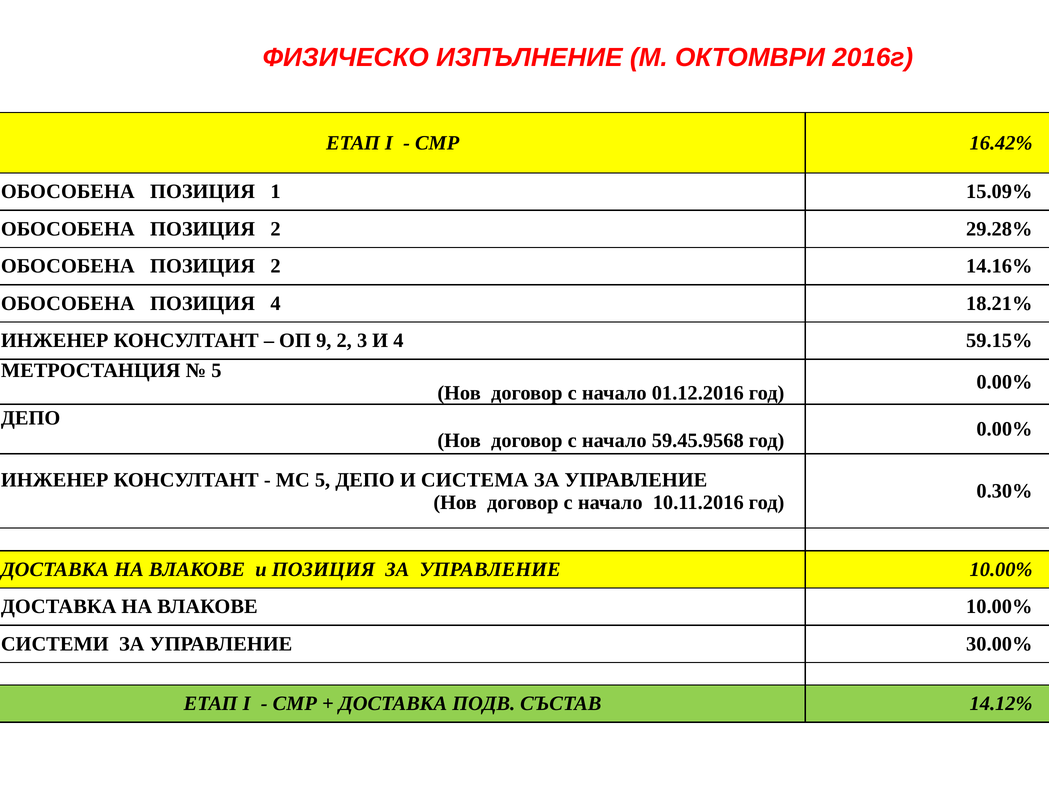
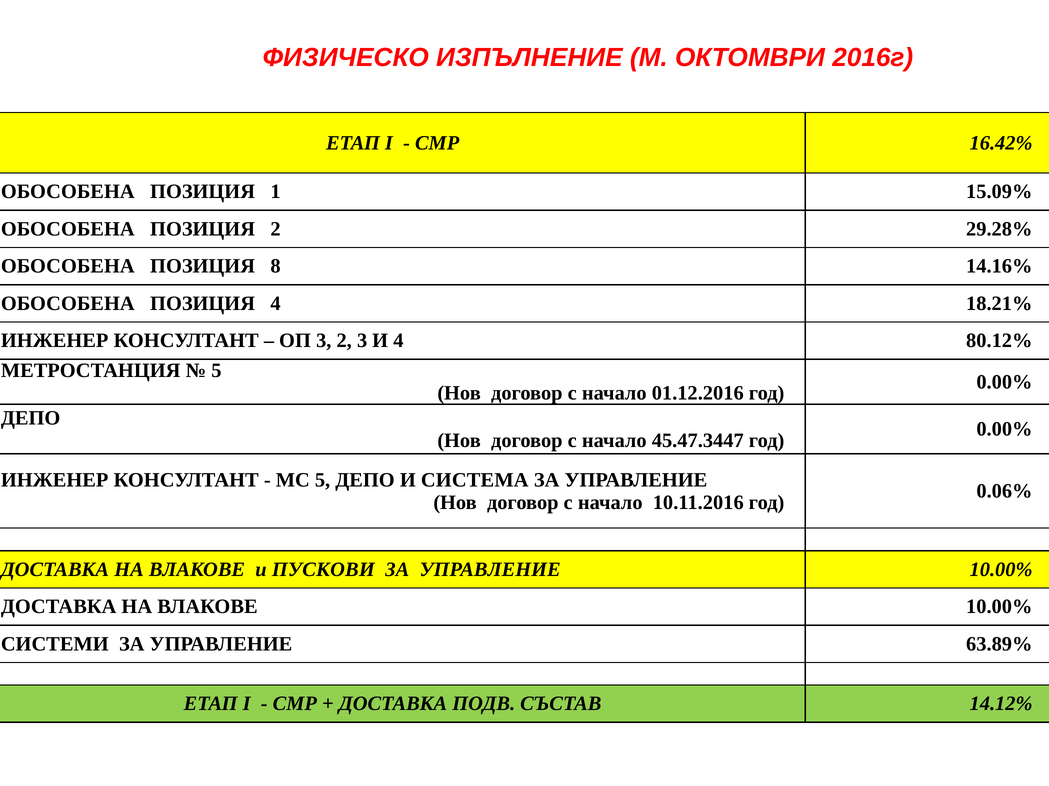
2 at (276, 266): 2 -> 8
ОП 9: 9 -> 3
59.15%: 59.15% -> 80.12%
59.45.9568: 59.45.9568 -> 45.47.3447
0.30%: 0.30% -> 0.06%
и ПОЗИЦИЯ: ПОЗИЦИЯ -> ПУСКОВИ
30.00%: 30.00% -> 63.89%
